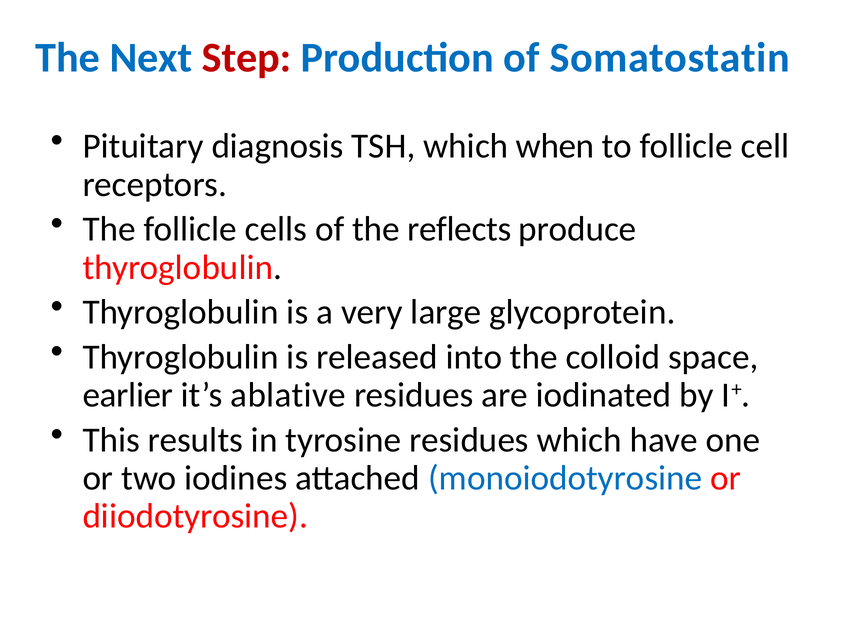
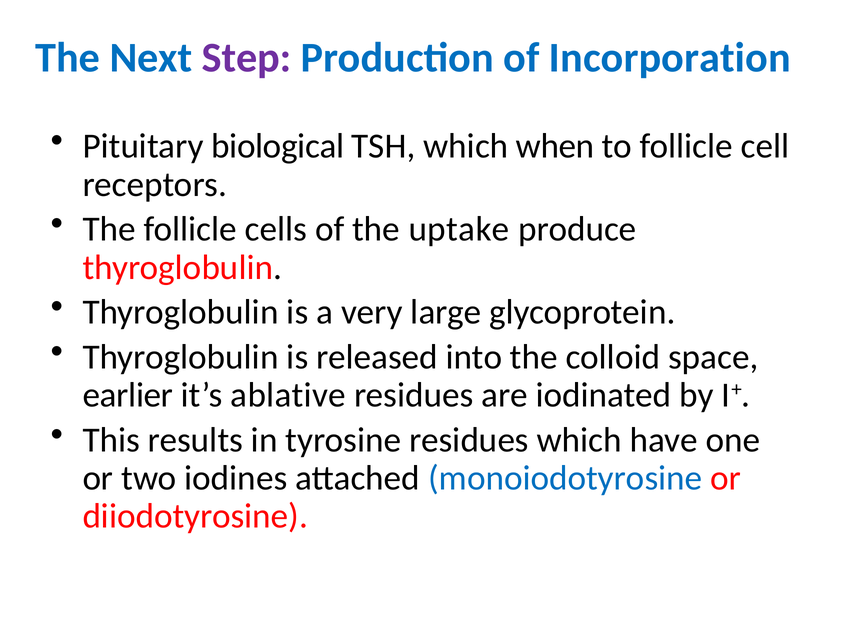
Step colour: red -> purple
Somatostatin: Somatostatin -> Incorporation
diagnosis: diagnosis -> biological
reflects: reflects -> uptake
